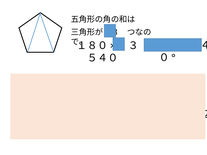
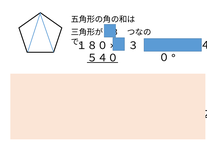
５４０ underline: none -> present
